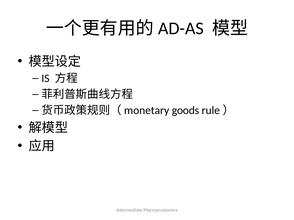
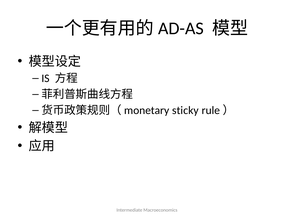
goods: goods -> sticky
